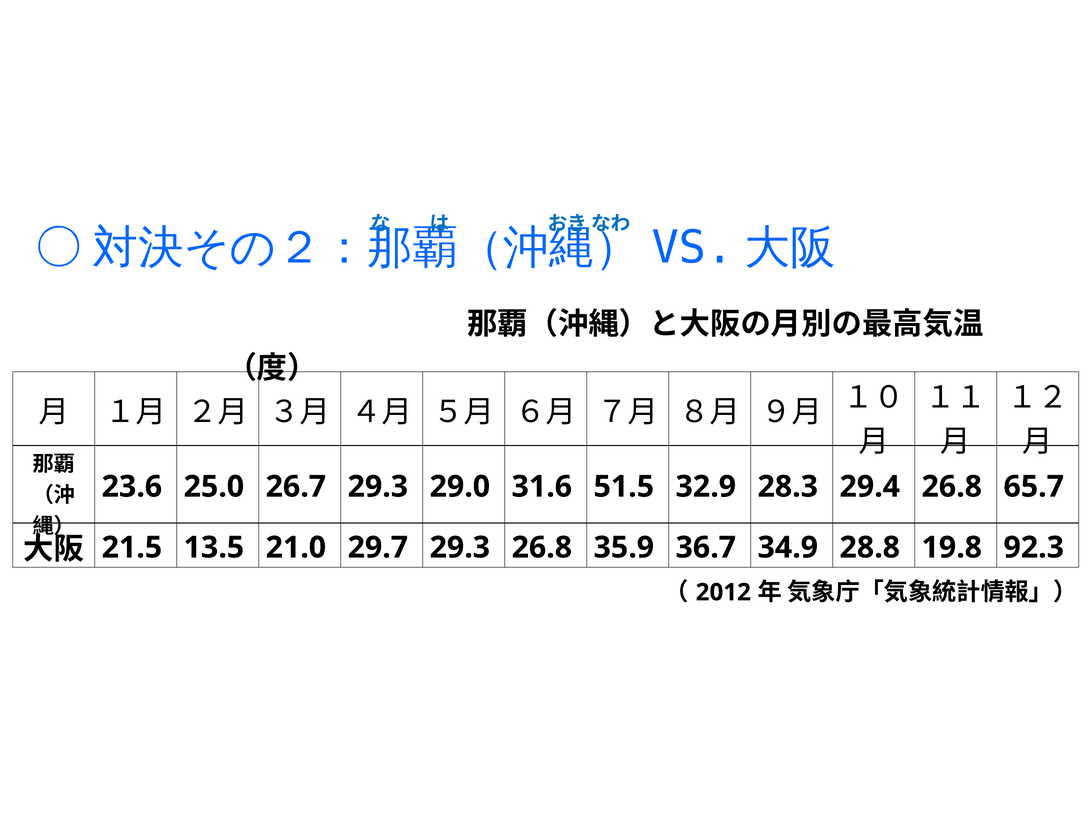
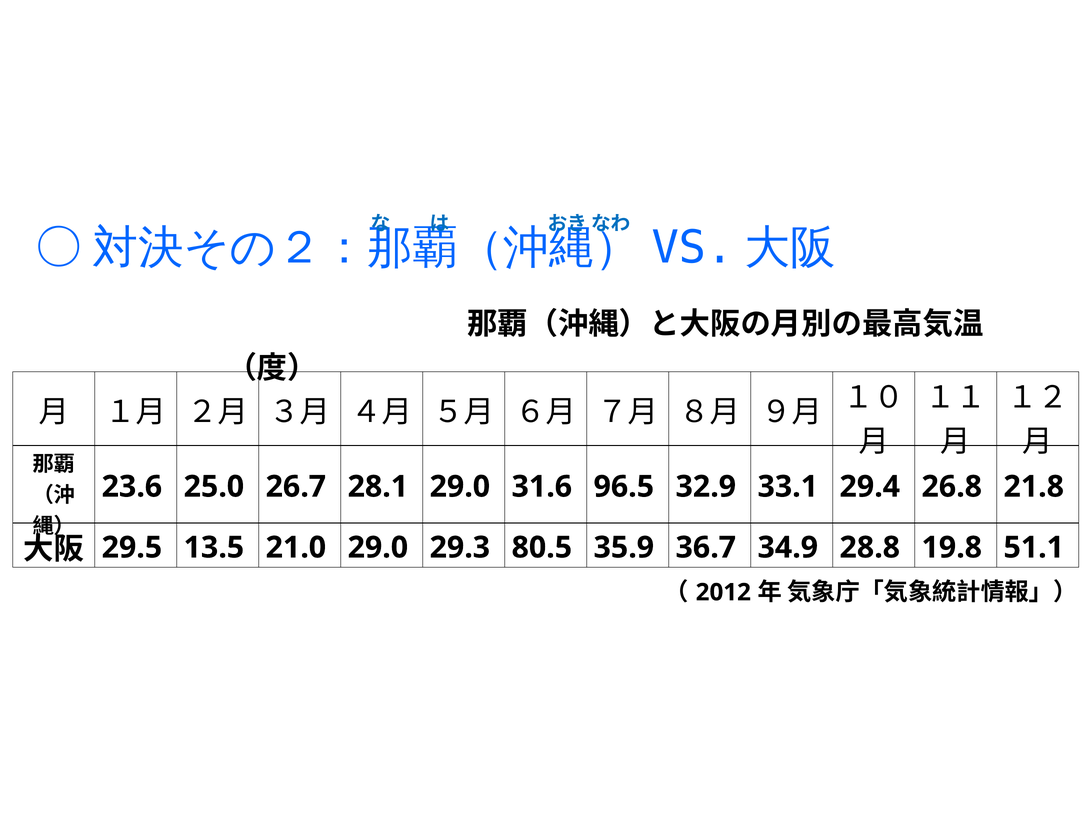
26.7 29.3: 29.3 -> 28.1
51.5: 51.5 -> 96.5
28.3: 28.3 -> 33.1
65.7: 65.7 -> 21.8
21.5: 21.5 -> 29.5
21.0 29.7: 29.7 -> 29.0
29.3 26.8: 26.8 -> 80.5
92.3: 92.3 -> 51.1
